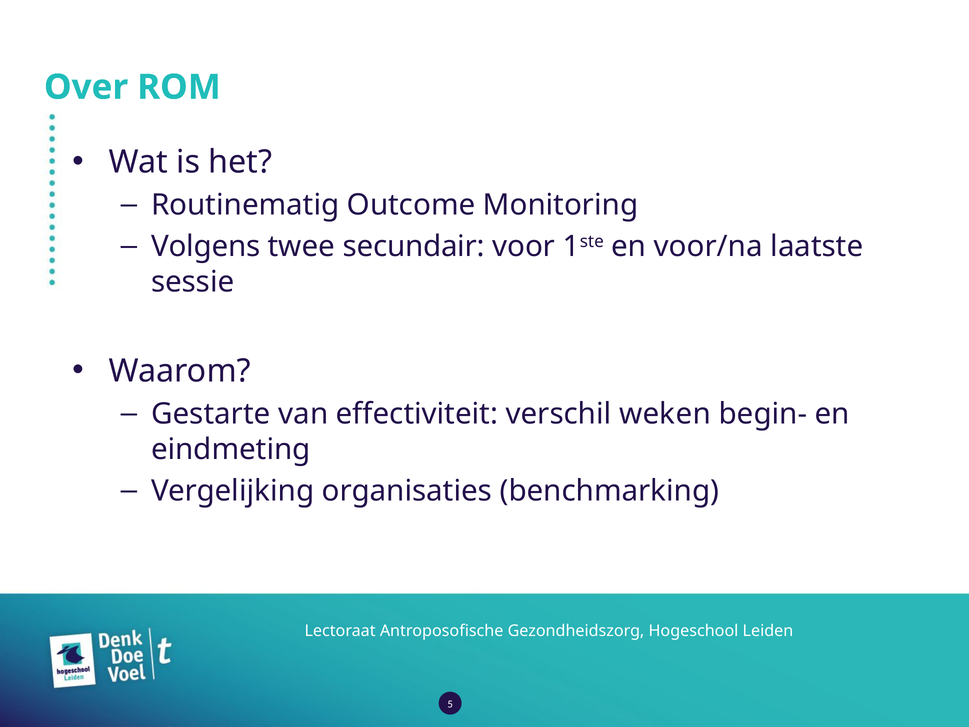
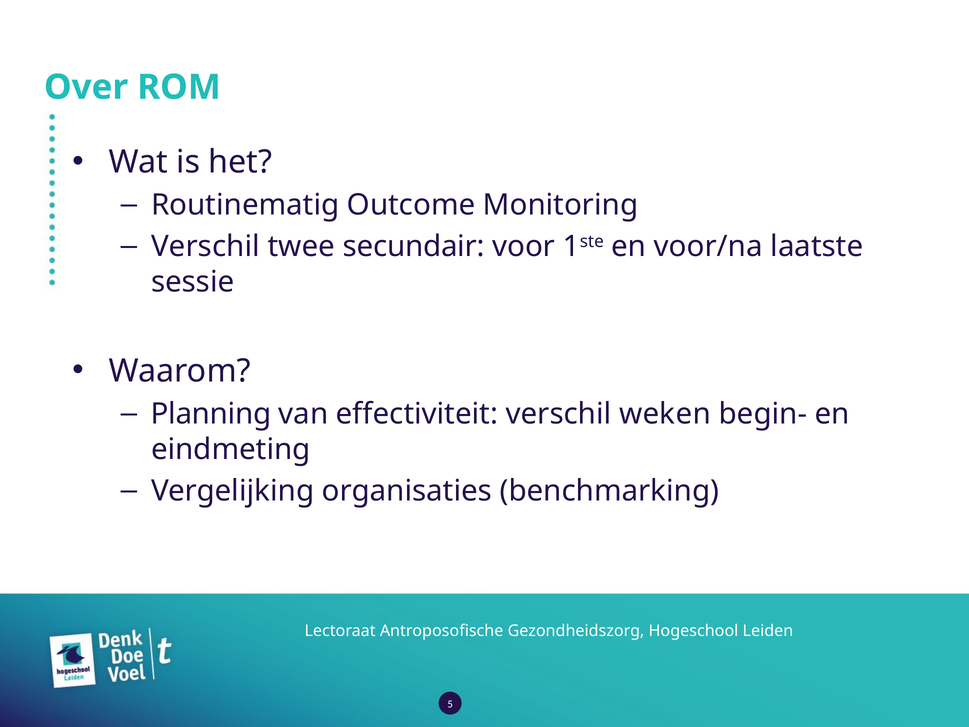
Volgens at (206, 246): Volgens -> Verschil
Gestarte: Gestarte -> Planning
